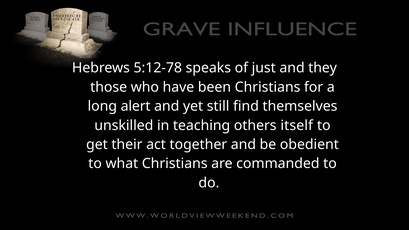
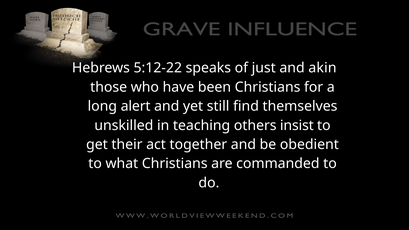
5:12-78: 5:12-78 -> 5:12-22
they: they -> akin
itself: itself -> insist
